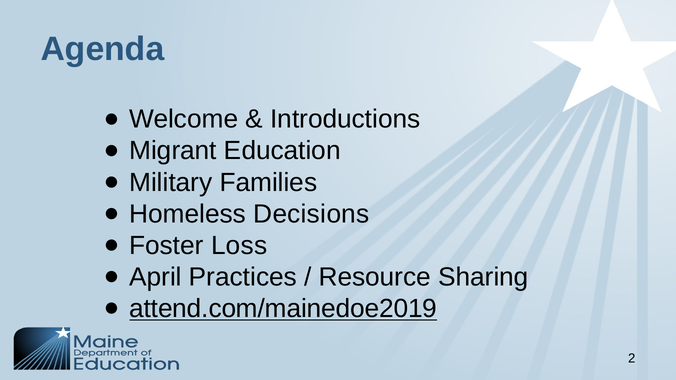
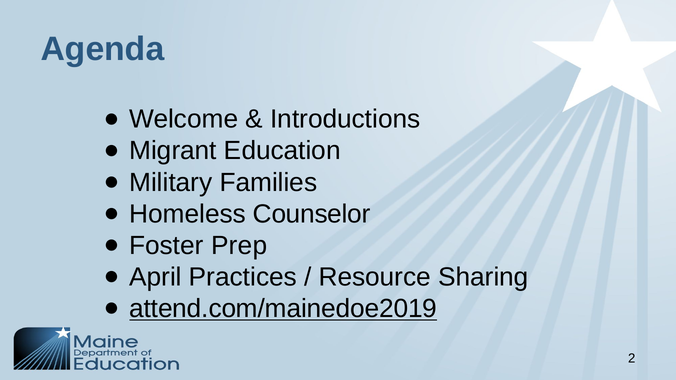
Decisions: Decisions -> Counselor
Loss: Loss -> Prep
